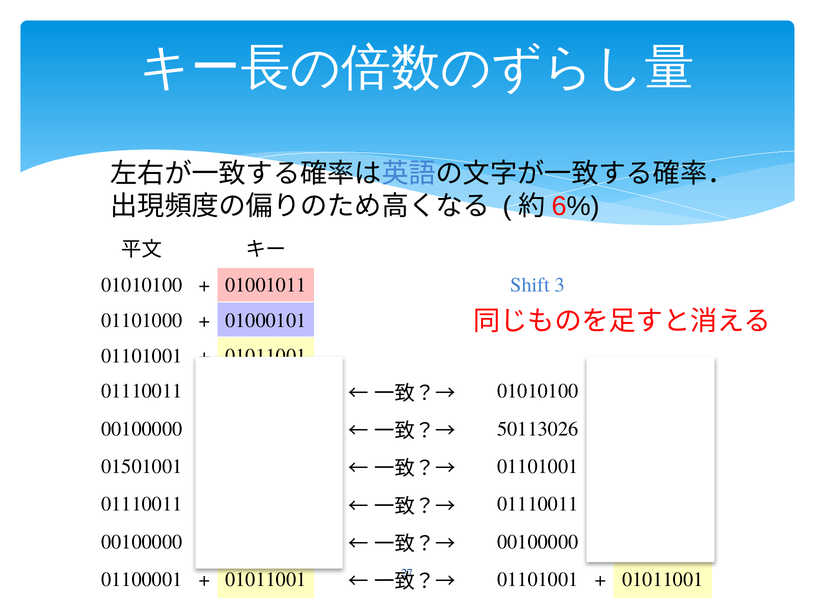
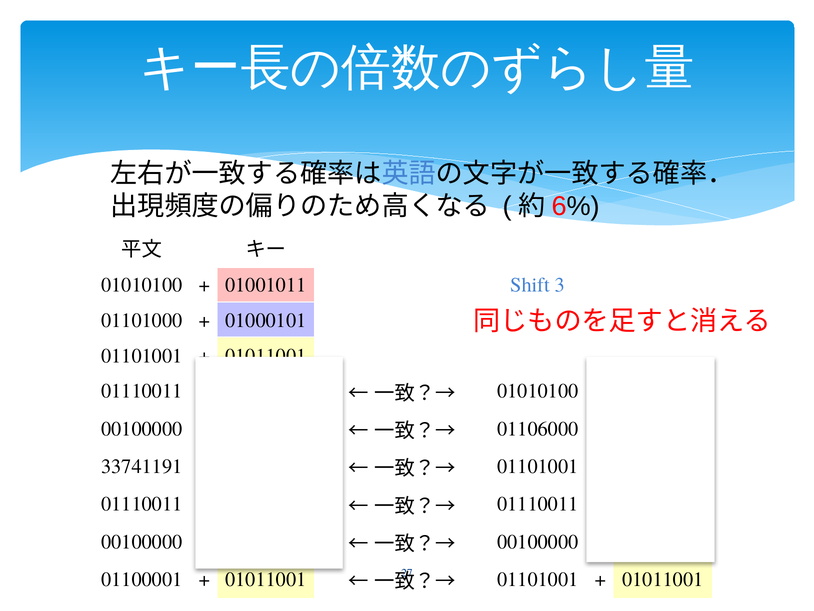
50113026: 50113026 -> 01106000
01501001: 01501001 -> 33741191
